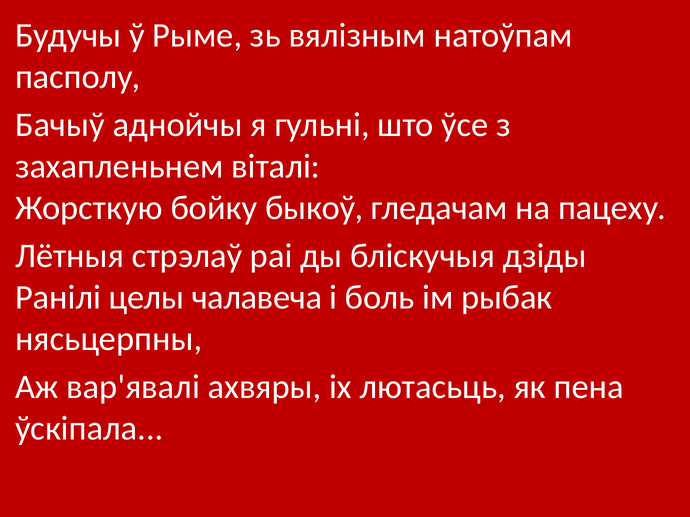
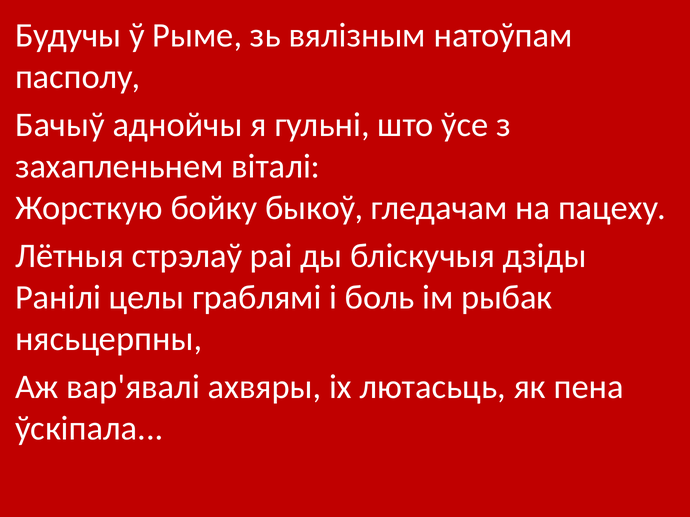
чалавеча: чалавеча -> граблямі
